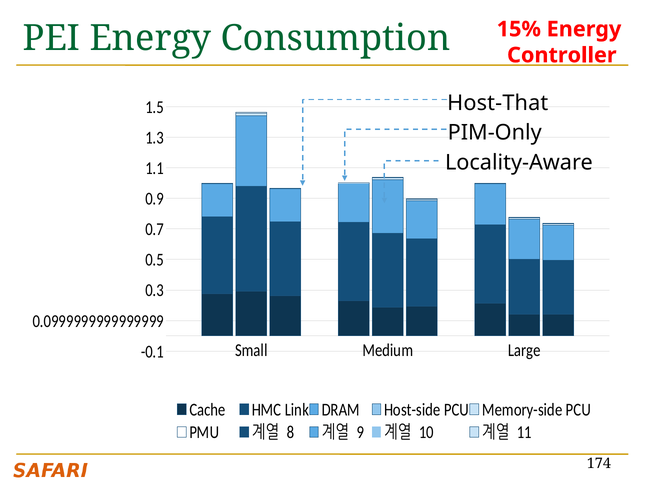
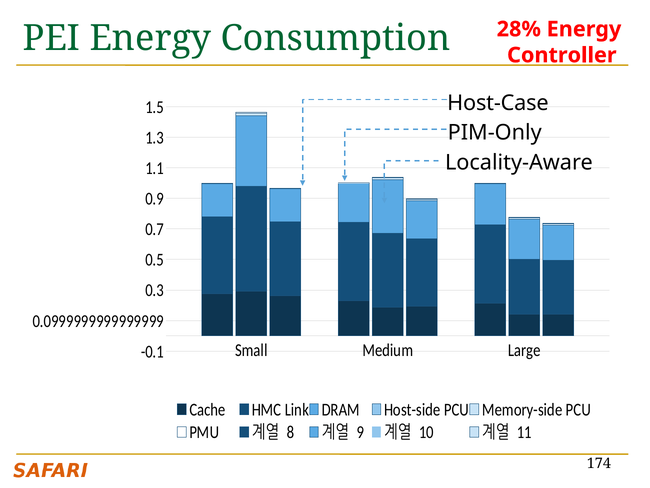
15%: 15% -> 28%
Host-That: Host-That -> Host-Case
